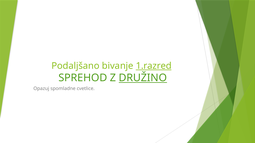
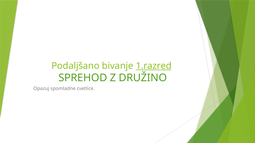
DRUŽINO underline: present -> none
